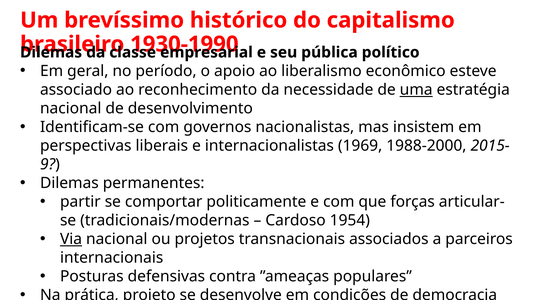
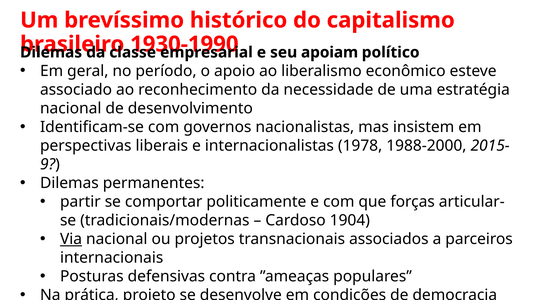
pública: pública -> apoiam
uma underline: present -> none
1969: 1969 -> 1978
1954: 1954 -> 1904
